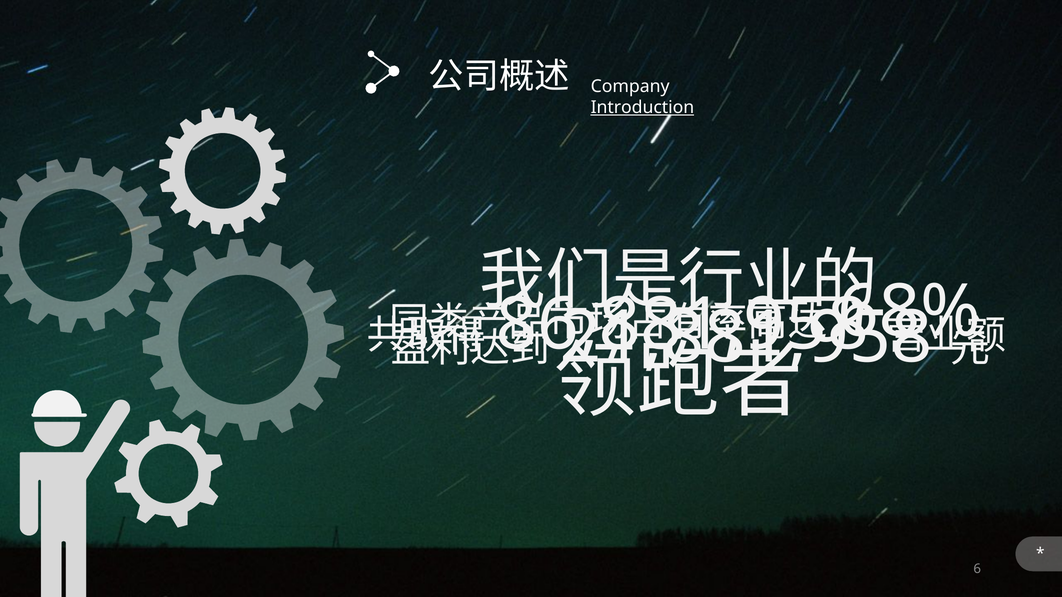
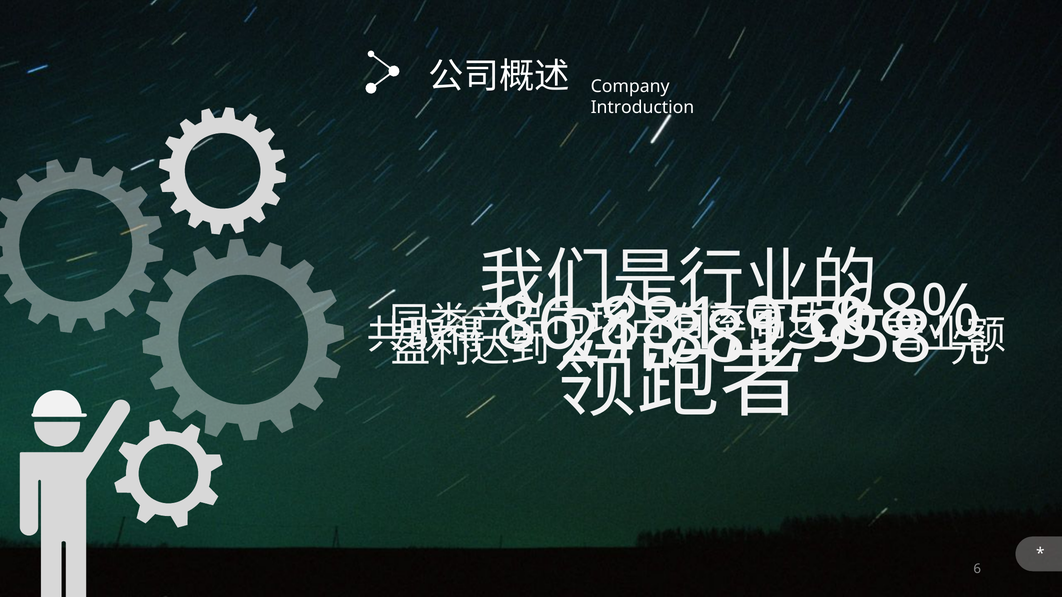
Introduction underline: present -> none
